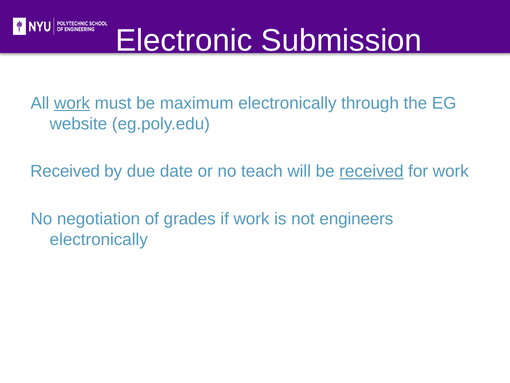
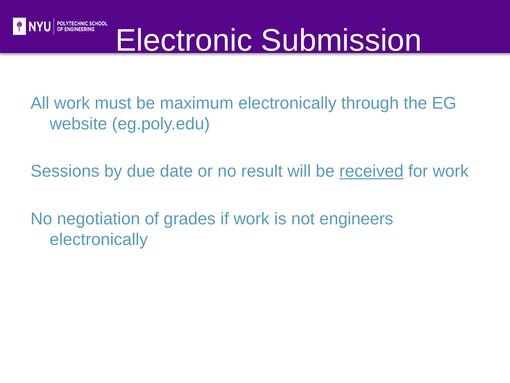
work at (72, 103) underline: present -> none
Received at (65, 171): Received -> Sessions
teach: teach -> result
